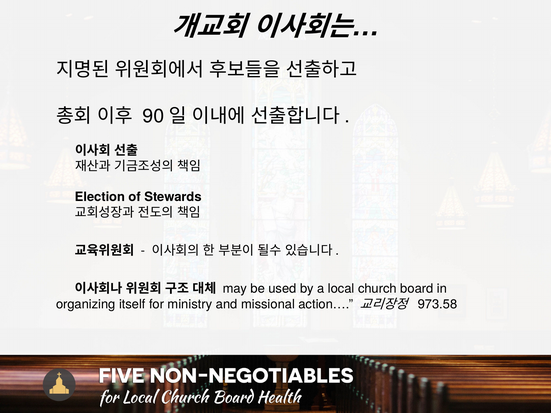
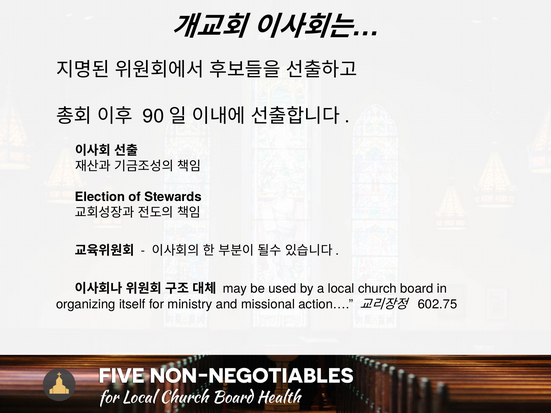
973.58: 973.58 -> 602.75
